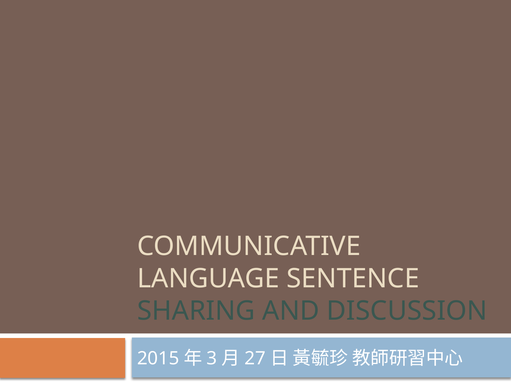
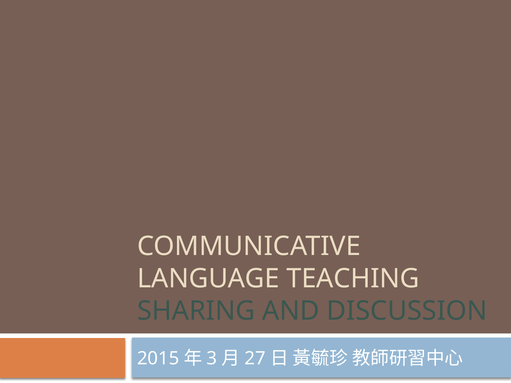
SENTENCE: SENTENCE -> TEACHING
